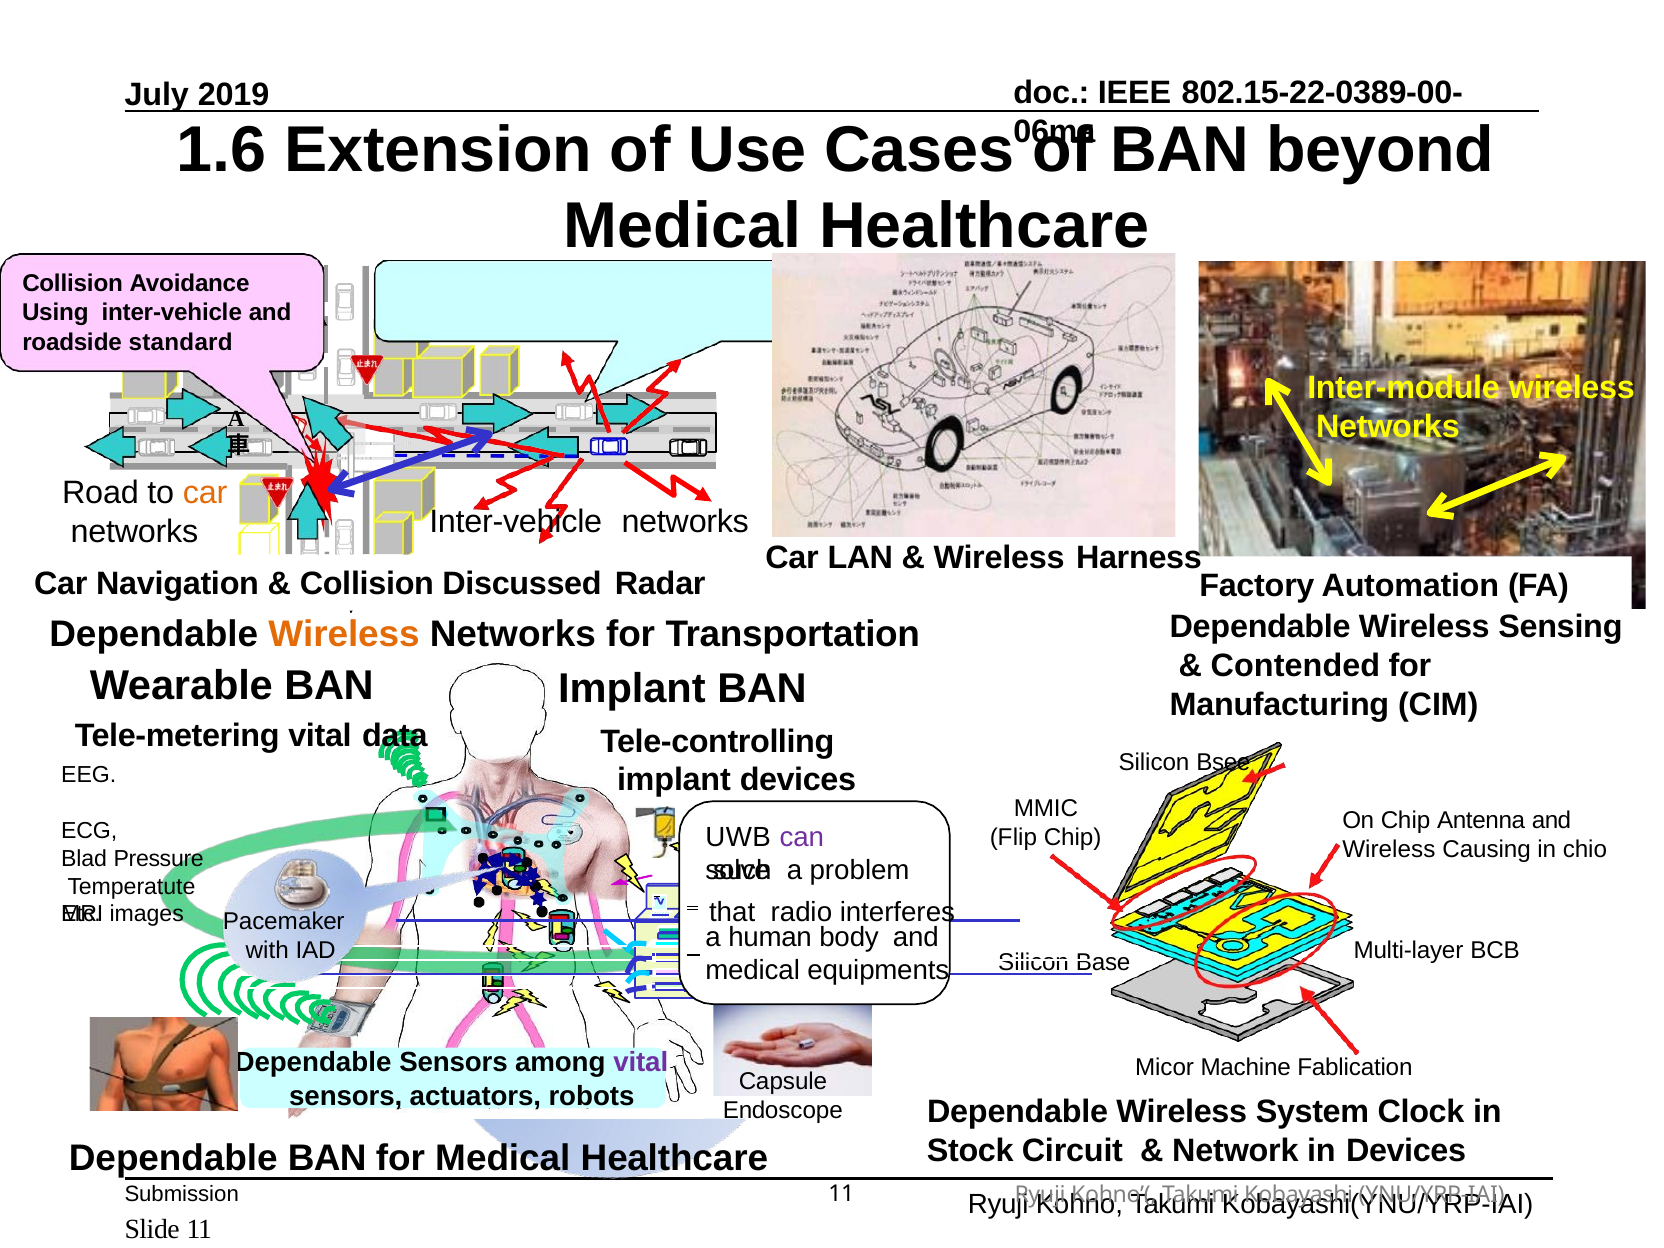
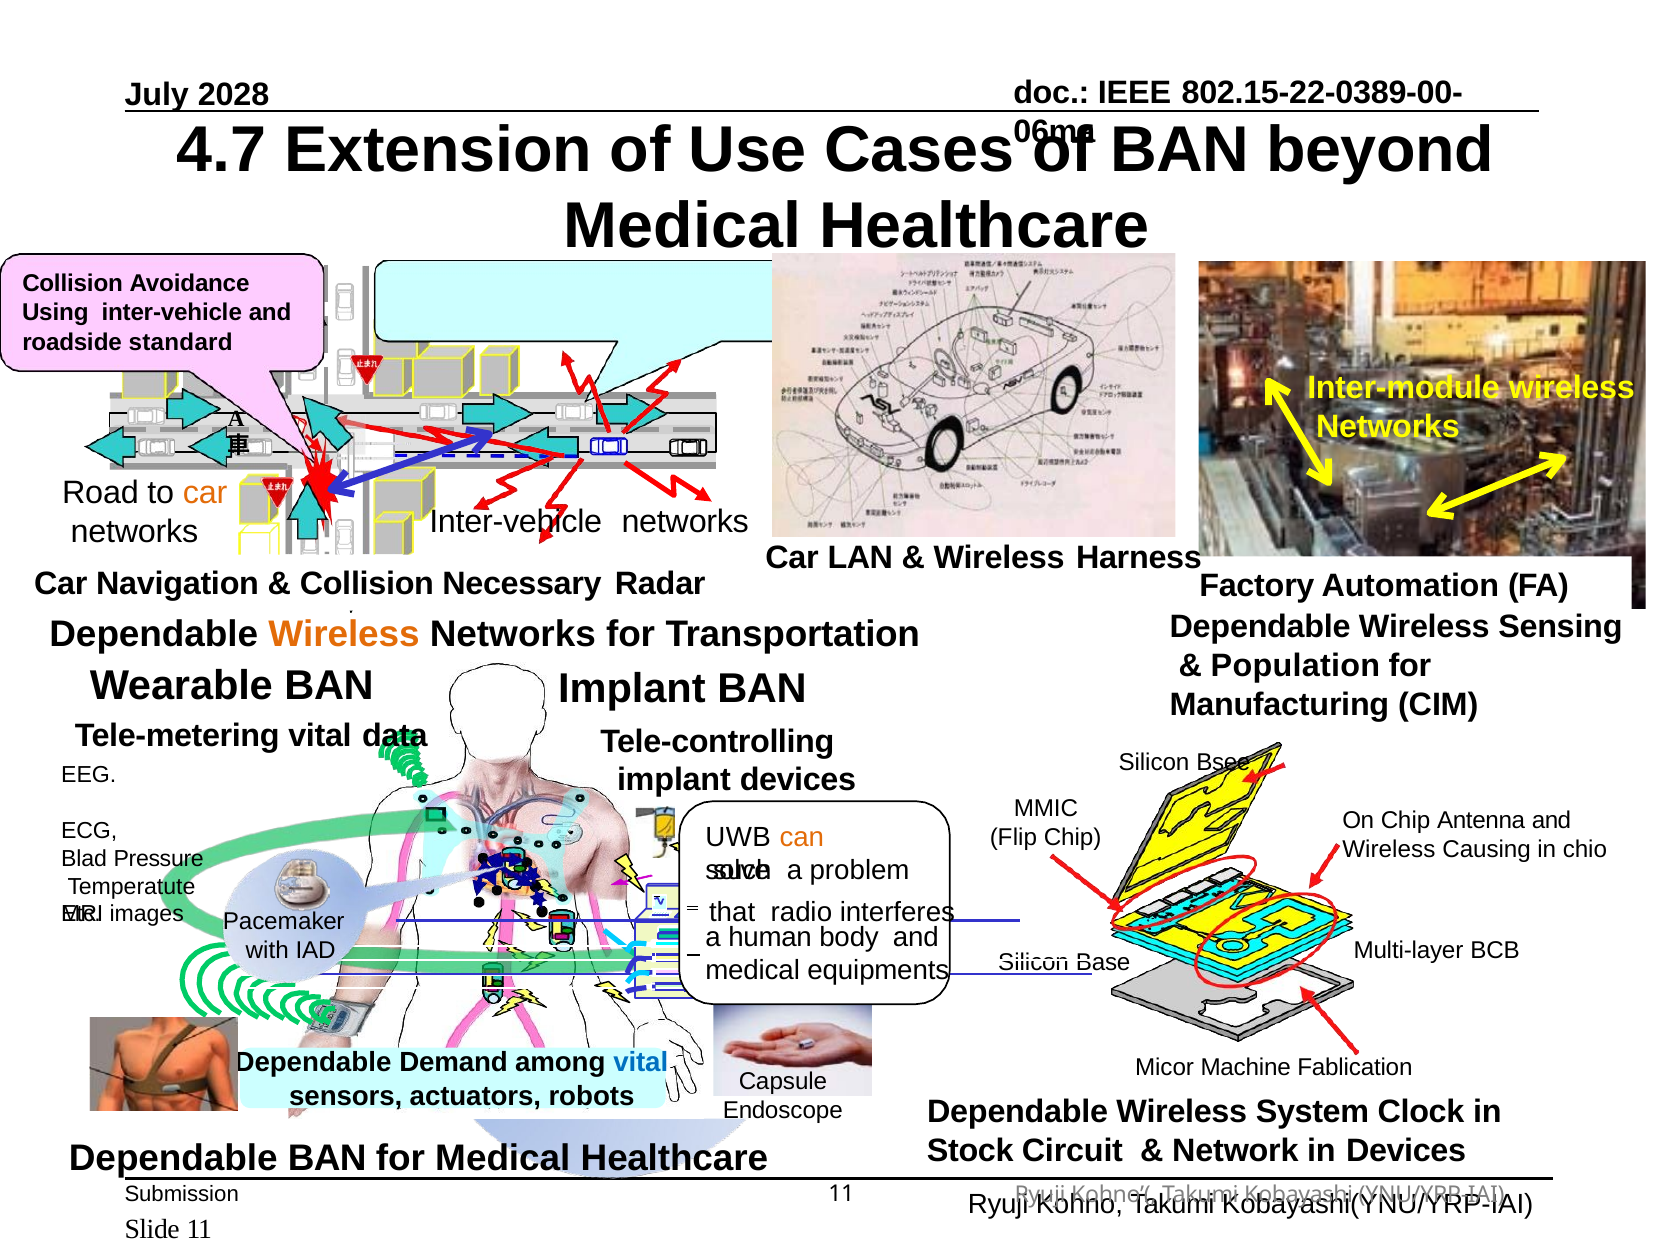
2019: 2019 -> 2028
1.6: 1.6 -> 4.7
Discussed: Discussed -> Necessary
Contended: Contended -> Population
can colour: purple -> orange
Dependable Sensors: Sensors -> Demand
vital at (641, 1063) colour: purple -> blue
